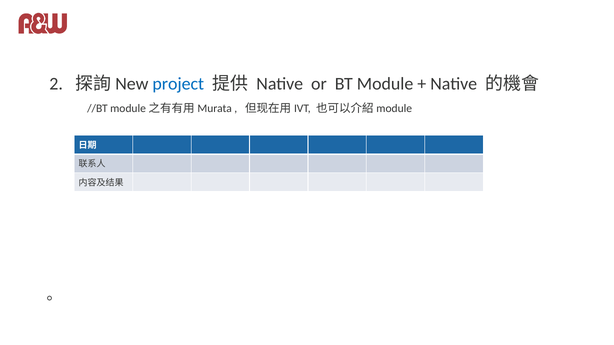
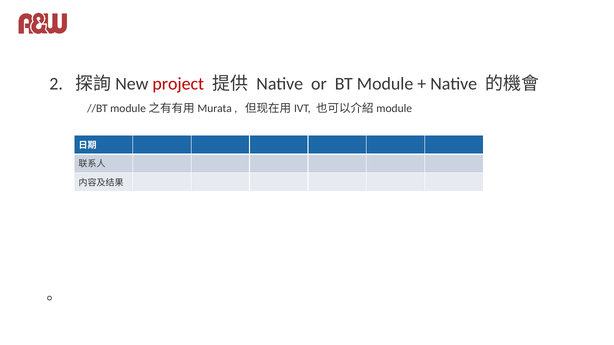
project colour: blue -> red
